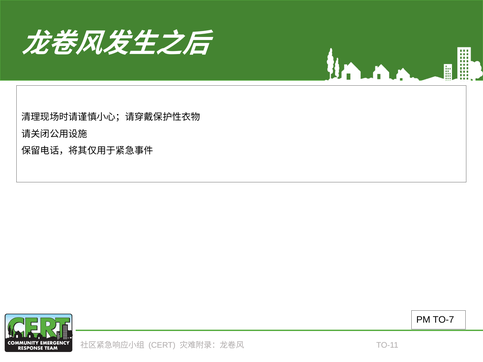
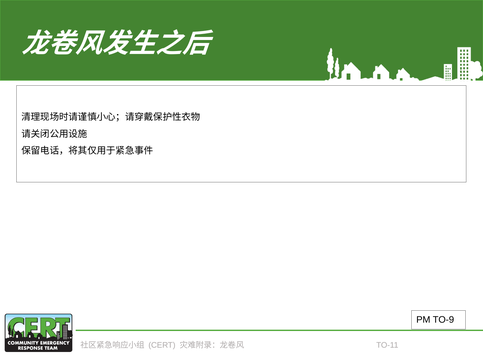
TO-7: TO-7 -> TO-9
